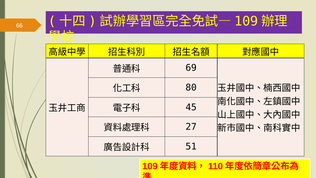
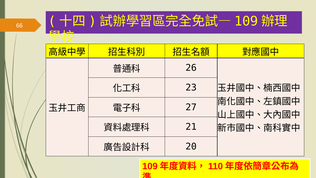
69: 69 -> 26
80: 80 -> 23
45: 45 -> 27
27: 27 -> 21
51: 51 -> 20
